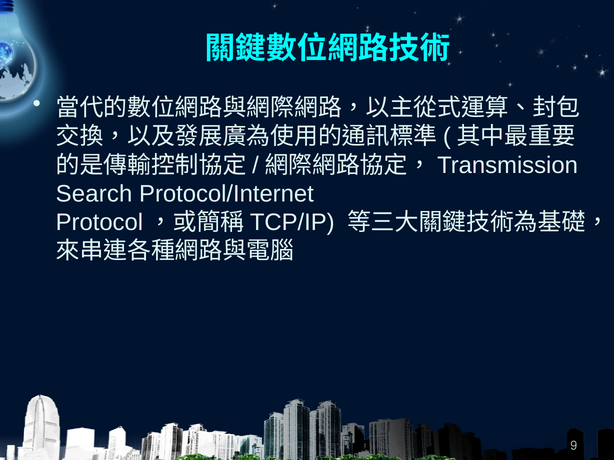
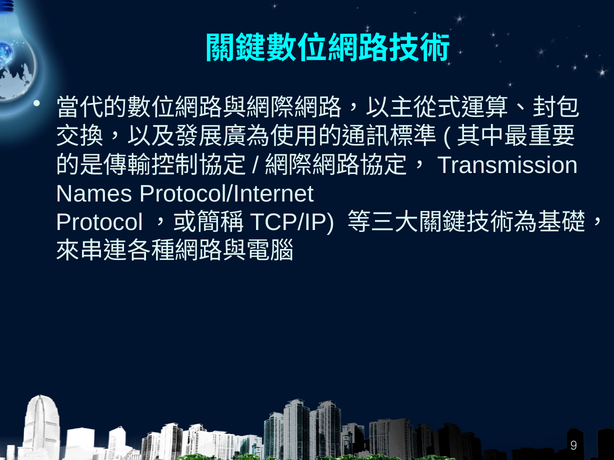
Search: Search -> Names
